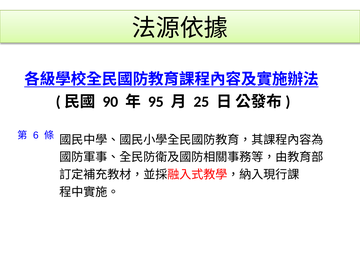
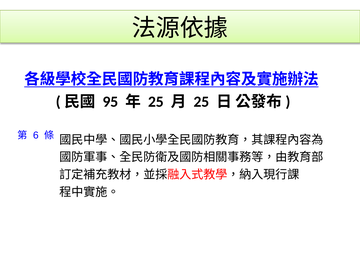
90: 90 -> 95
95 at (156, 102): 95 -> 25
